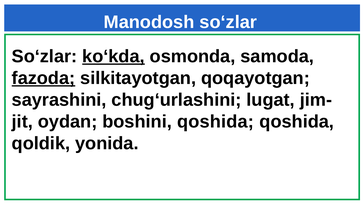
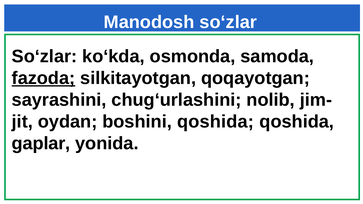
ko‘kda underline: present -> none
lugat: lugat -> nolib
qoldik: qoldik -> gaplar
